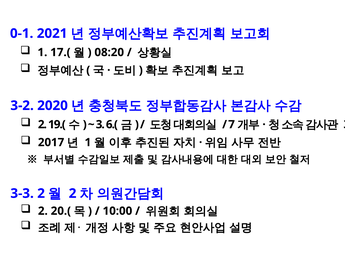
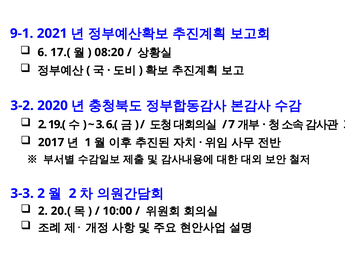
0-1: 0-1 -> 9-1
1 at (42, 52): 1 -> 6
